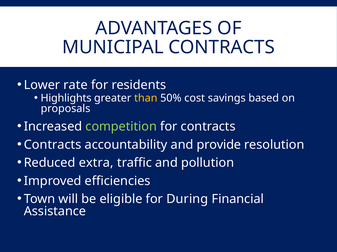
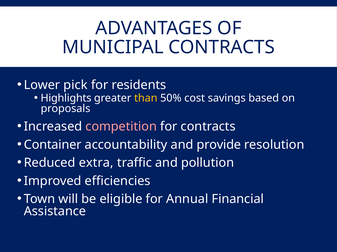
rate: rate -> pick
competition colour: light green -> pink
Contracts at (53, 145): Contracts -> Container
During: During -> Annual
